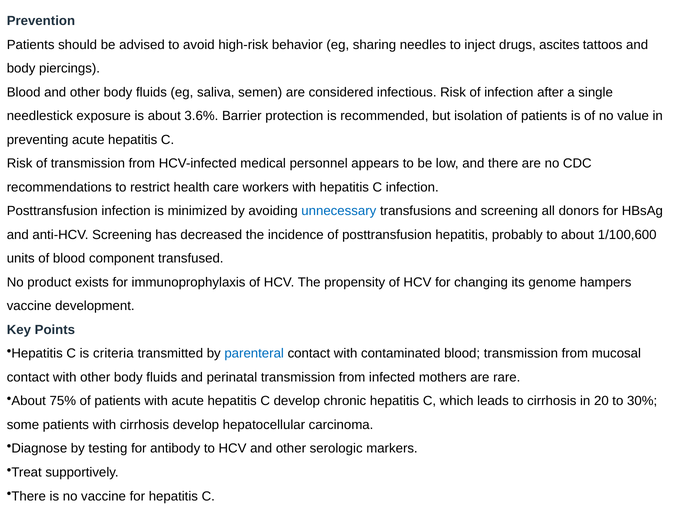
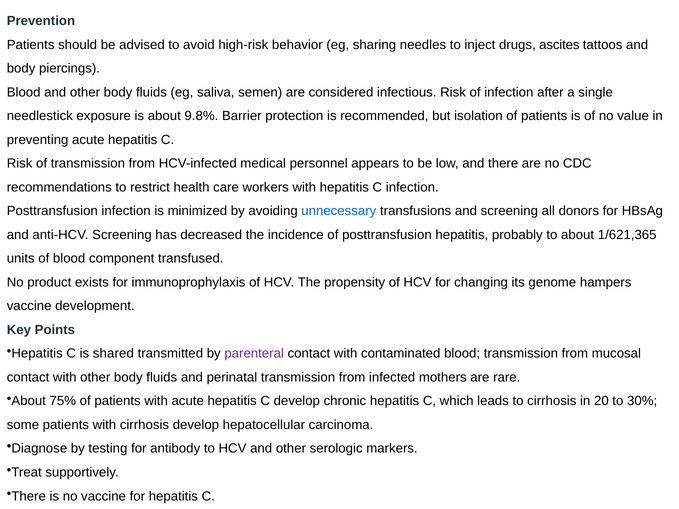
3.6%: 3.6% -> 9.8%
1/100,600: 1/100,600 -> 1/621,365
criteria: criteria -> shared
parenteral colour: blue -> purple
